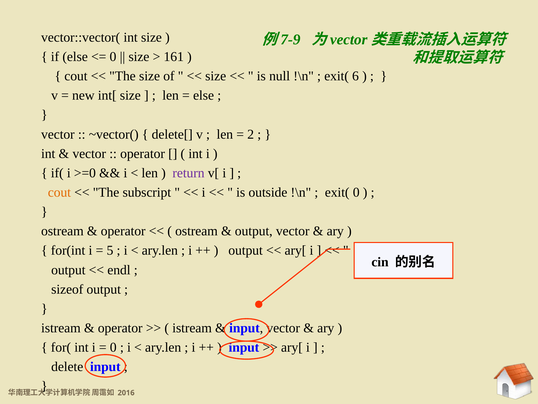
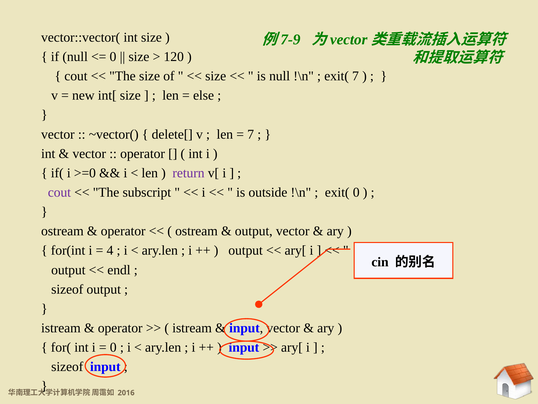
if else: else -> null
161: 161 -> 120
exit( 6: 6 -> 7
2 at (251, 134): 2 -> 7
cout at (59, 192) colour: orange -> purple
5: 5 -> 4
delete at (67, 366): delete -> sizeof
